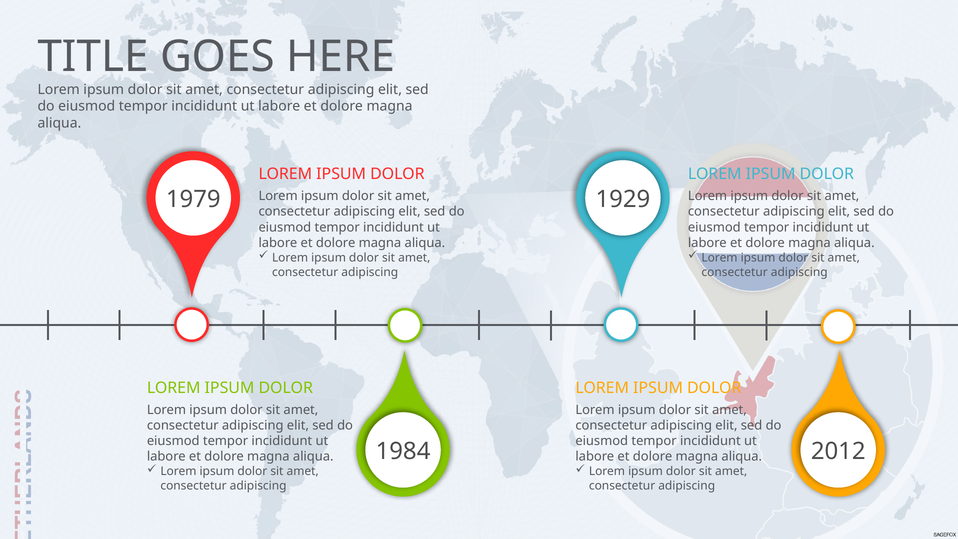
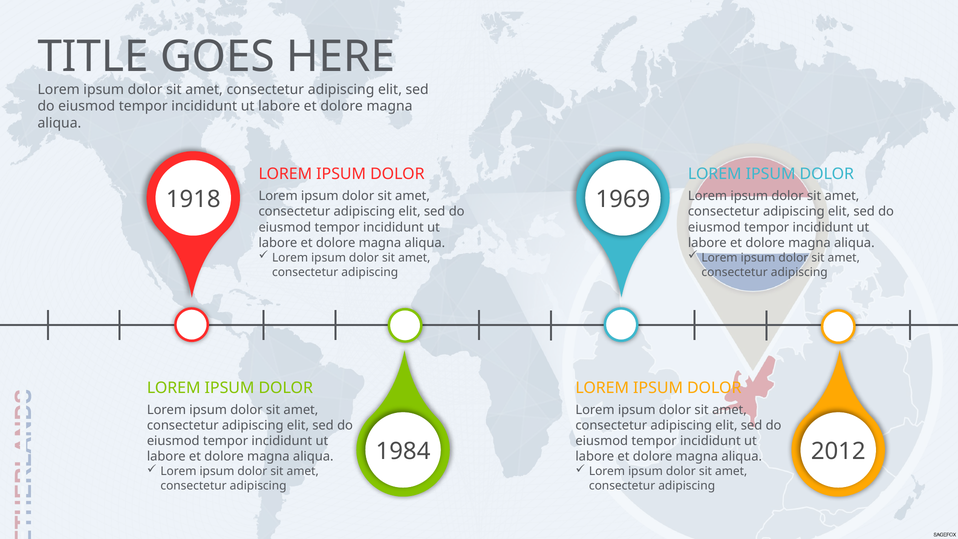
1979: 1979 -> 1918
1929: 1929 -> 1969
